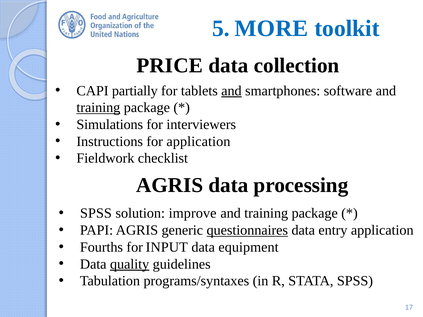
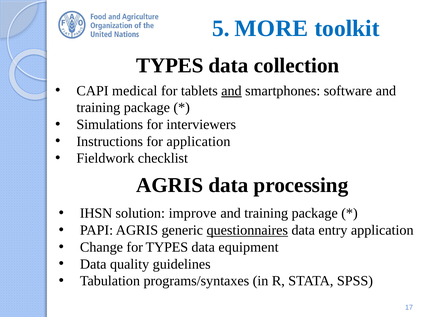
PRICE at (170, 66): PRICE -> TYPES
partially: partially -> medical
training at (98, 108) underline: present -> none
SPSS at (96, 214): SPSS -> IHSN
Fourths: Fourths -> Change
for INPUT: INPUT -> TYPES
quality underline: present -> none
